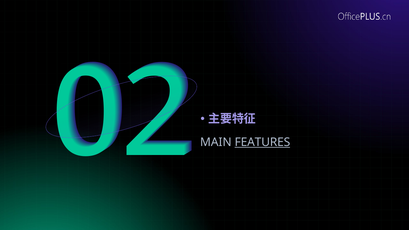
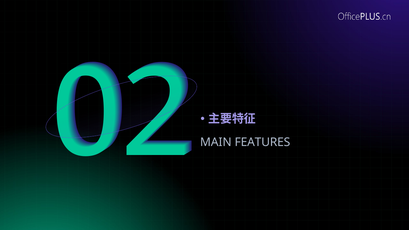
FEATURES underline: present -> none
